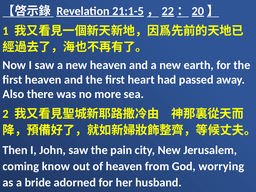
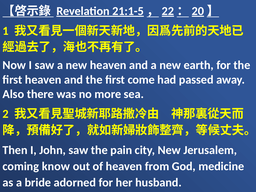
heart: heart -> come
worrying: worrying -> medicine
